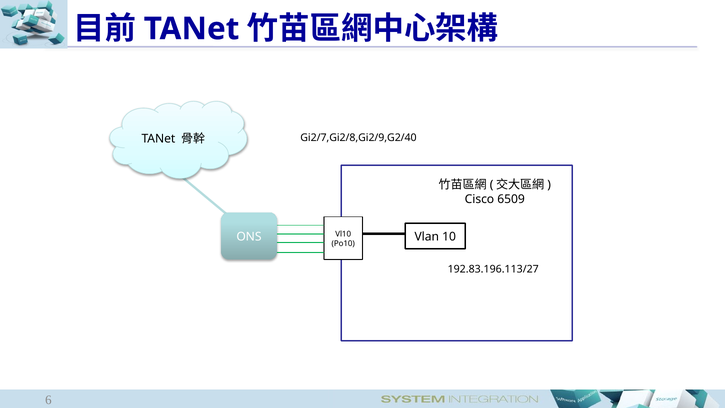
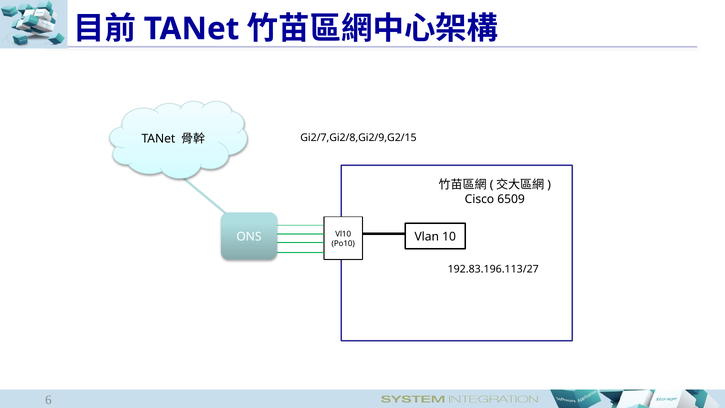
Gi2/7,Gi2/8,Gi2/9,G2/40: Gi2/7,Gi2/8,Gi2/9,G2/40 -> Gi2/7,Gi2/8,Gi2/9,G2/15
